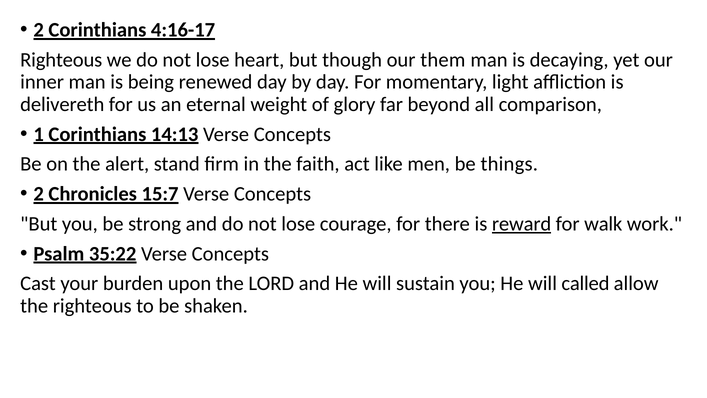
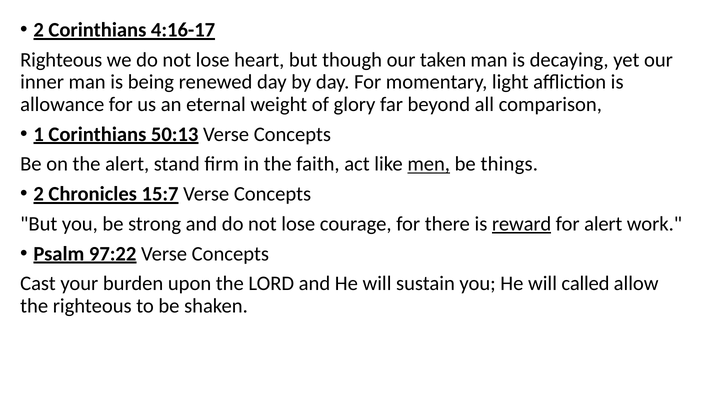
them: them -> taken
delivereth: delivereth -> allowance
14:13: 14:13 -> 50:13
men underline: none -> present
for walk: walk -> alert
35:22: 35:22 -> 97:22
